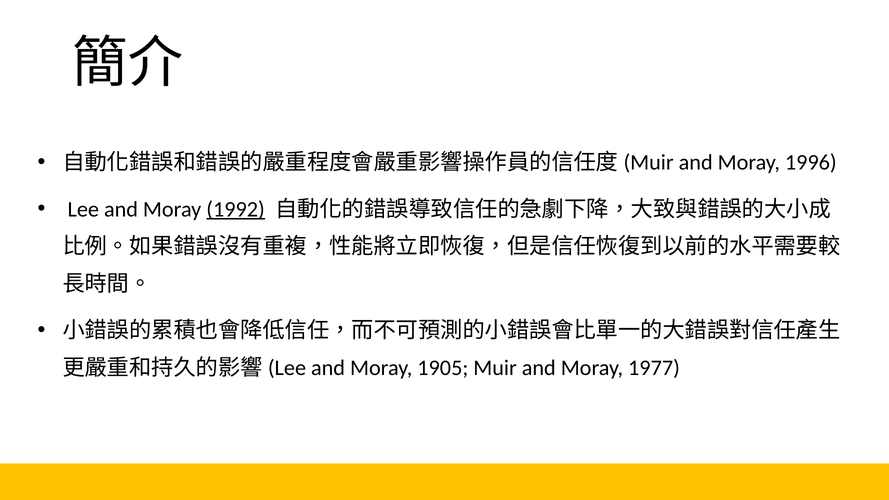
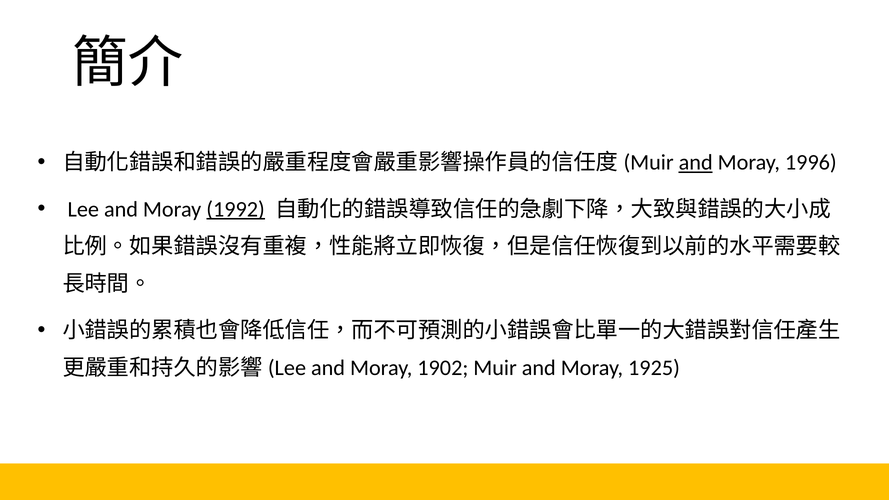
and at (696, 163) underline: none -> present
1905: 1905 -> 1902
1977: 1977 -> 1925
